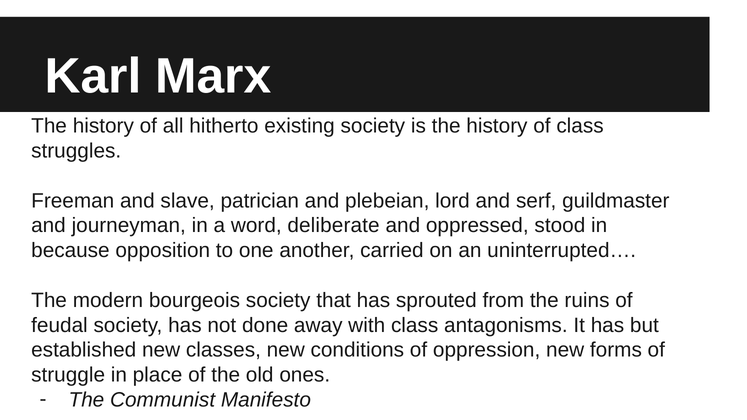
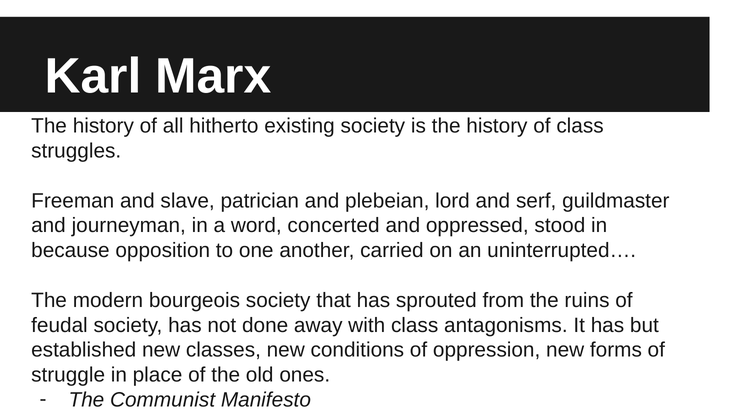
deliberate: deliberate -> concerted
